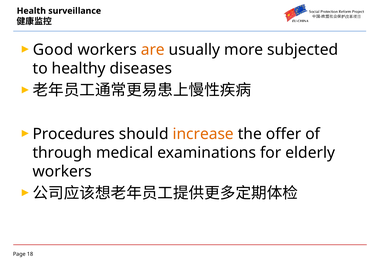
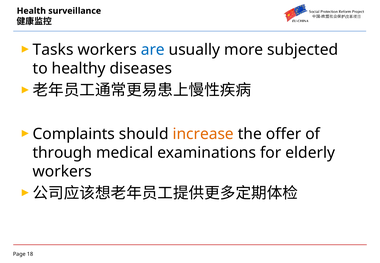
Good: Good -> Tasks
are colour: orange -> blue
Procedures: Procedures -> Complaints
